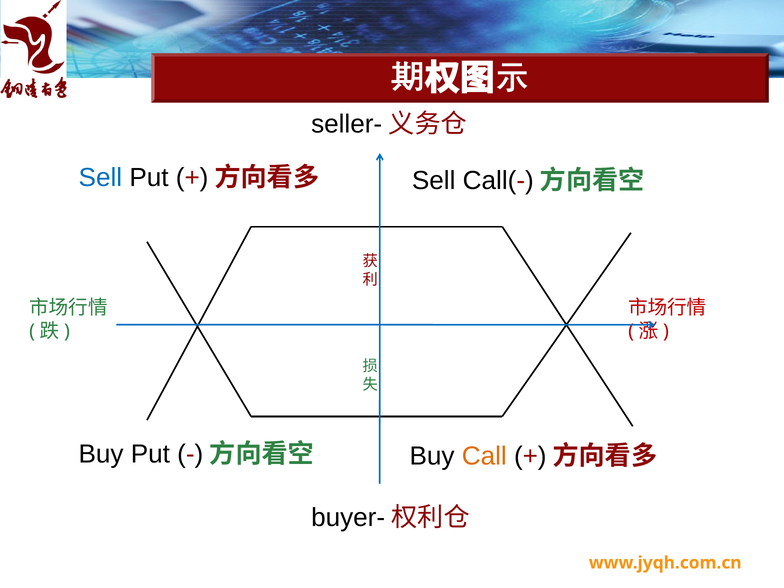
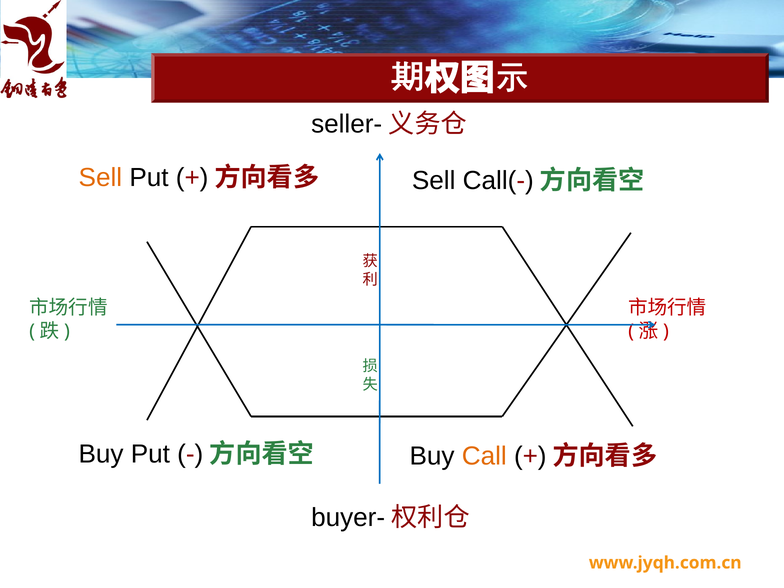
Sell at (100, 178) colour: blue -> orange
